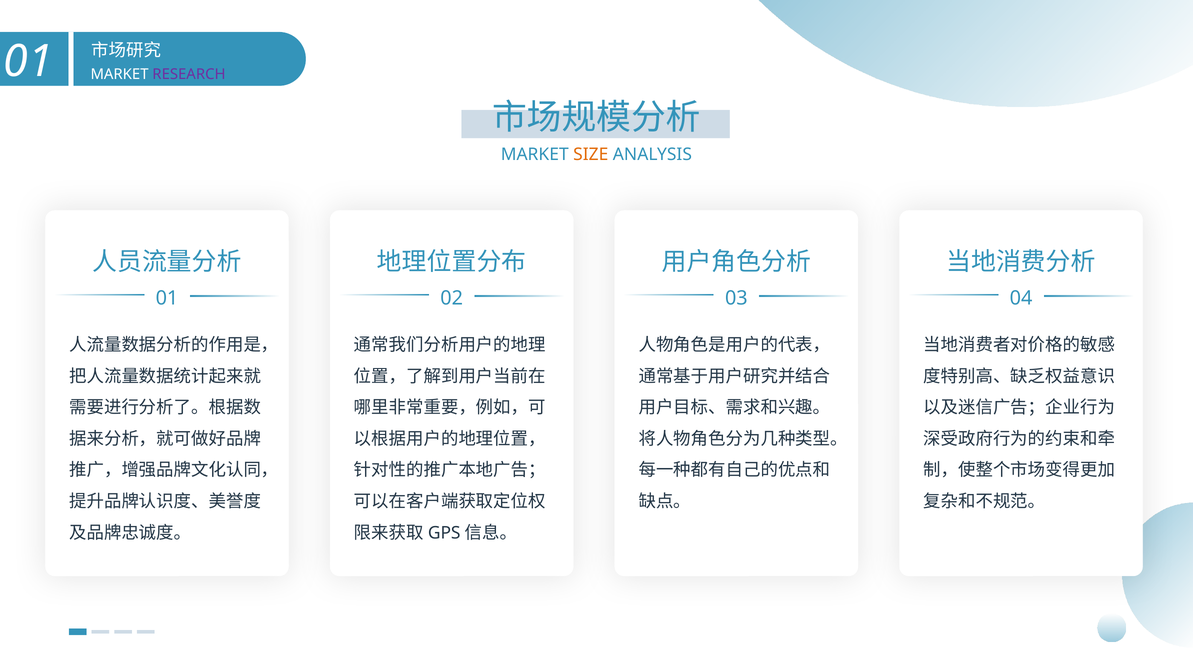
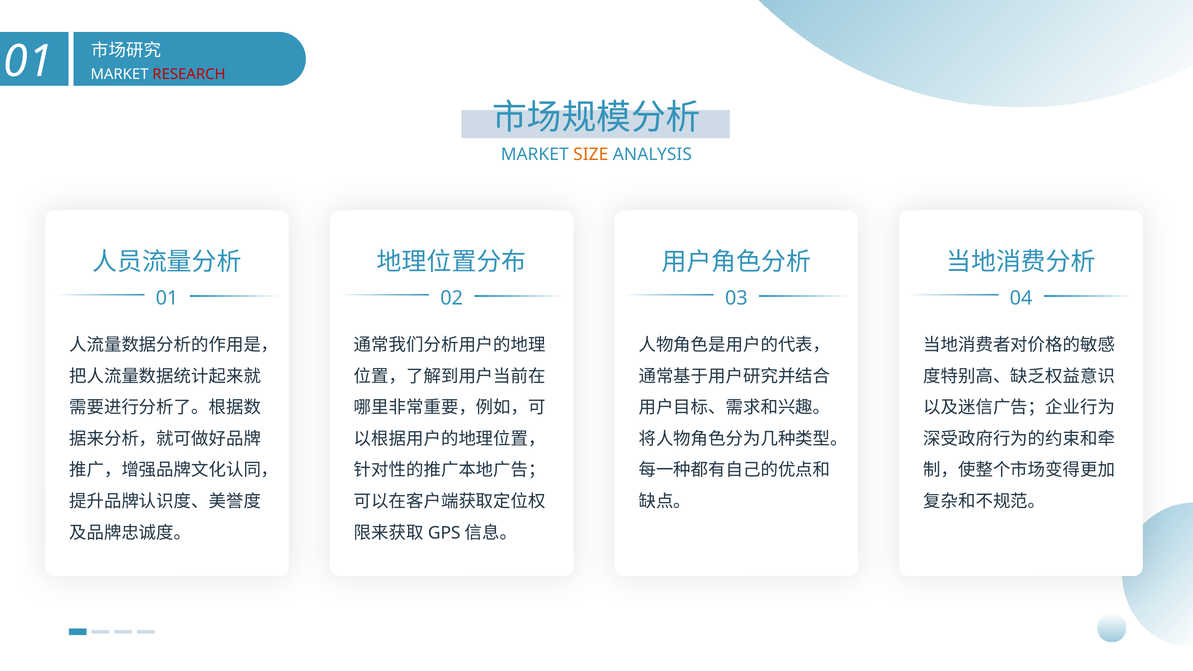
RESEARCH colour: purple -> red
